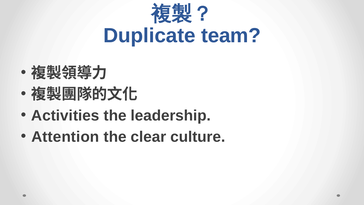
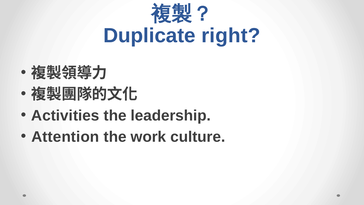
team: team -> right
clear: clear -> work
